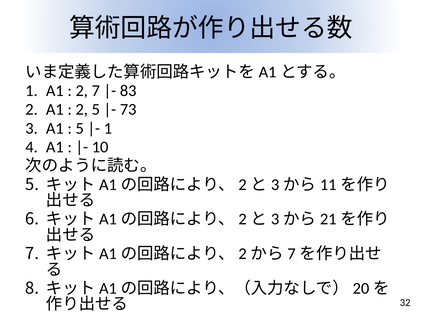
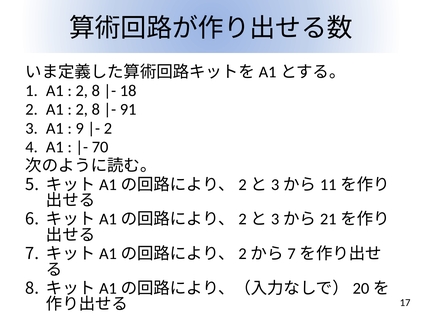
7 at (96, 91): 7 -> 8
83: 83 -> 18
5 at (96, 109): 5 -> 8
73: 73 -> 91
5 at (80, 128): 5 -> 9
1 at (108, 128): 1 -> 2
10: 10 -> 70
32: 32 -> 17
